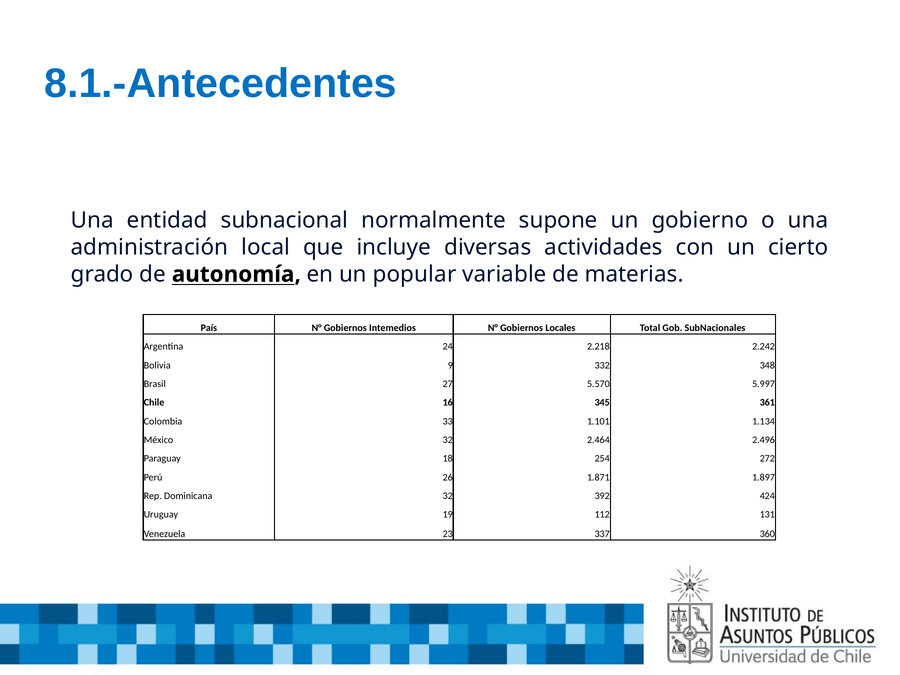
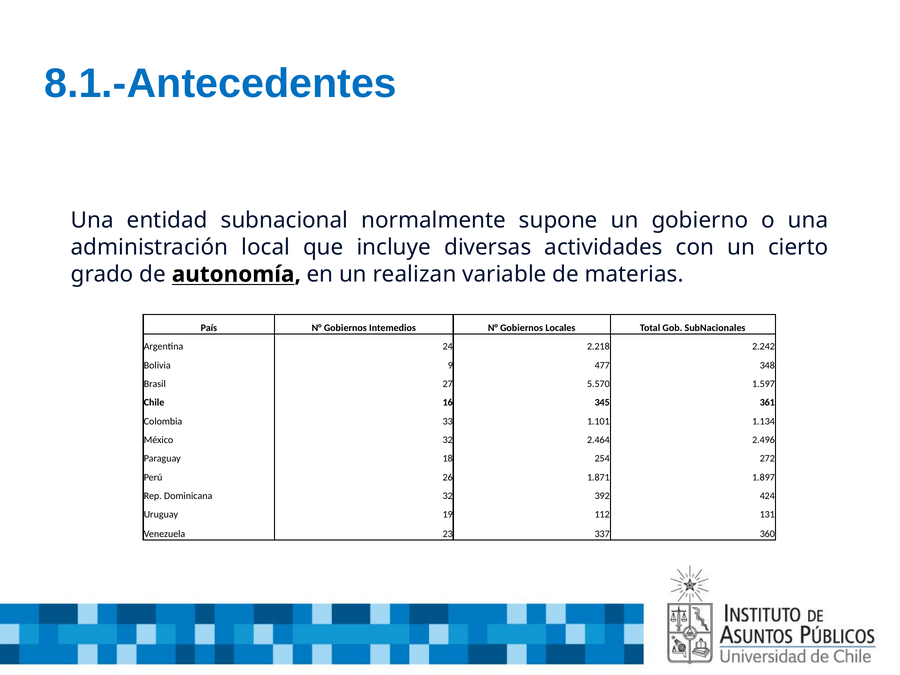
popular: popular -> realizan
332: 332 -> 477
5.997: 5.997 -> 1.597
